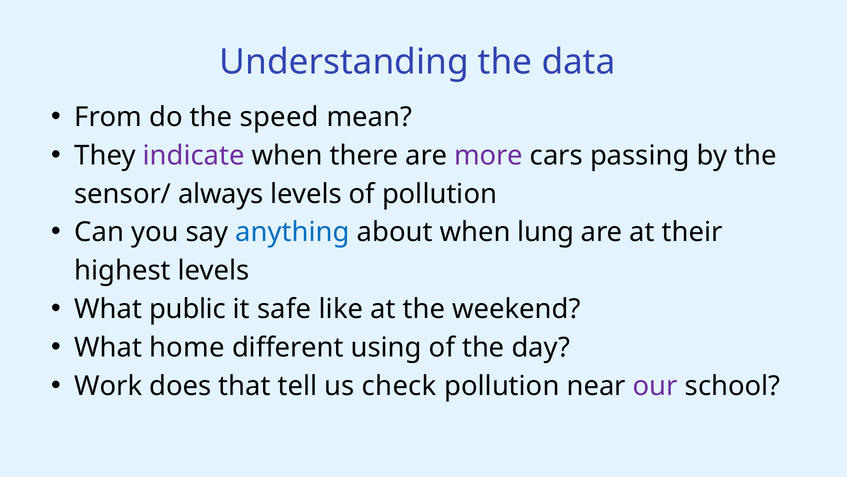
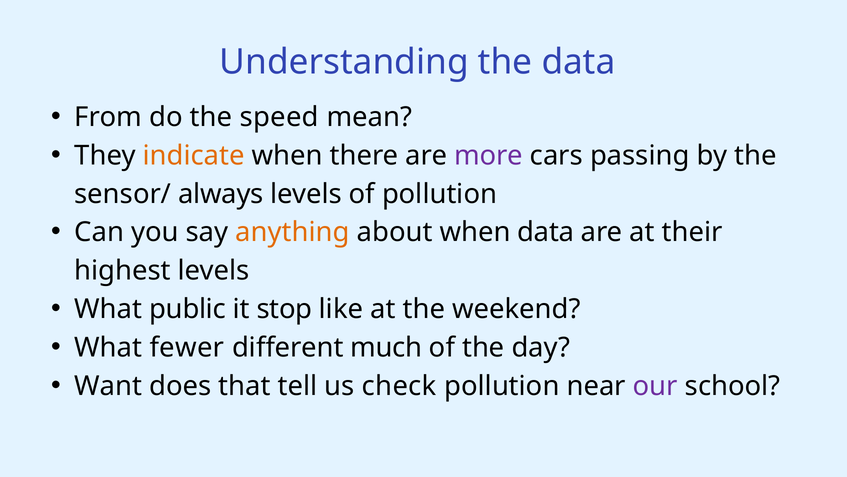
indicate colour: purple -> orange
anything colour: blue -> orange
when lung: lung -> data
safe: safe -> stop
home: home -> fewer
using: using -> much
Work: Work -> Want
